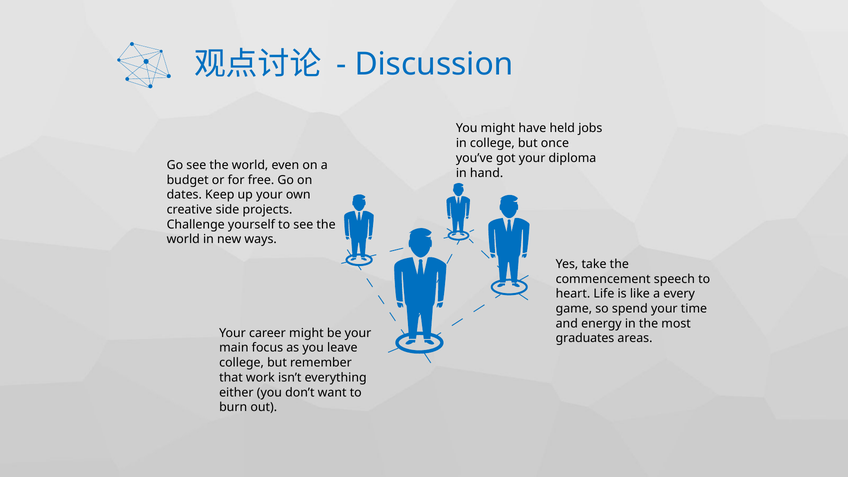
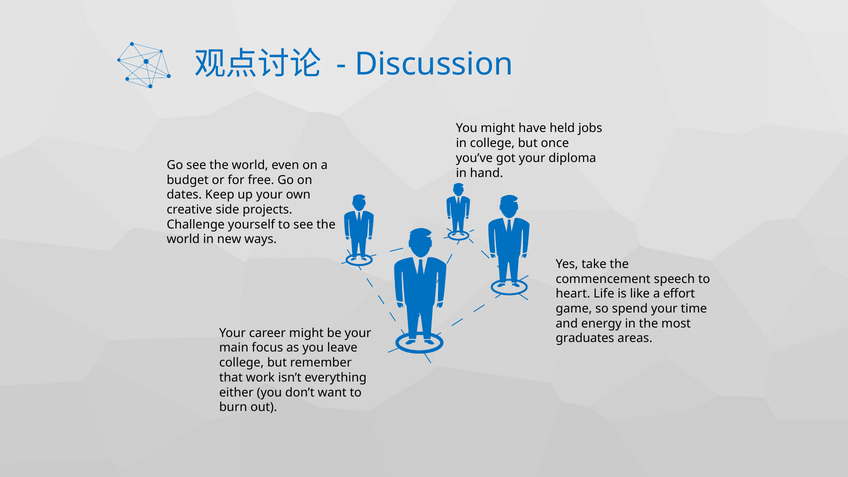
every: every -> effort
